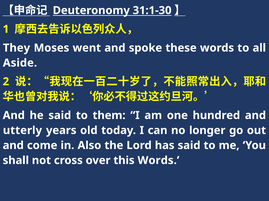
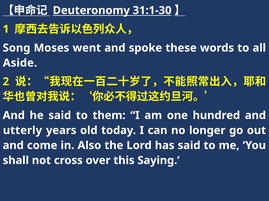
They: They -> Song
this Words: Words -> Saying
